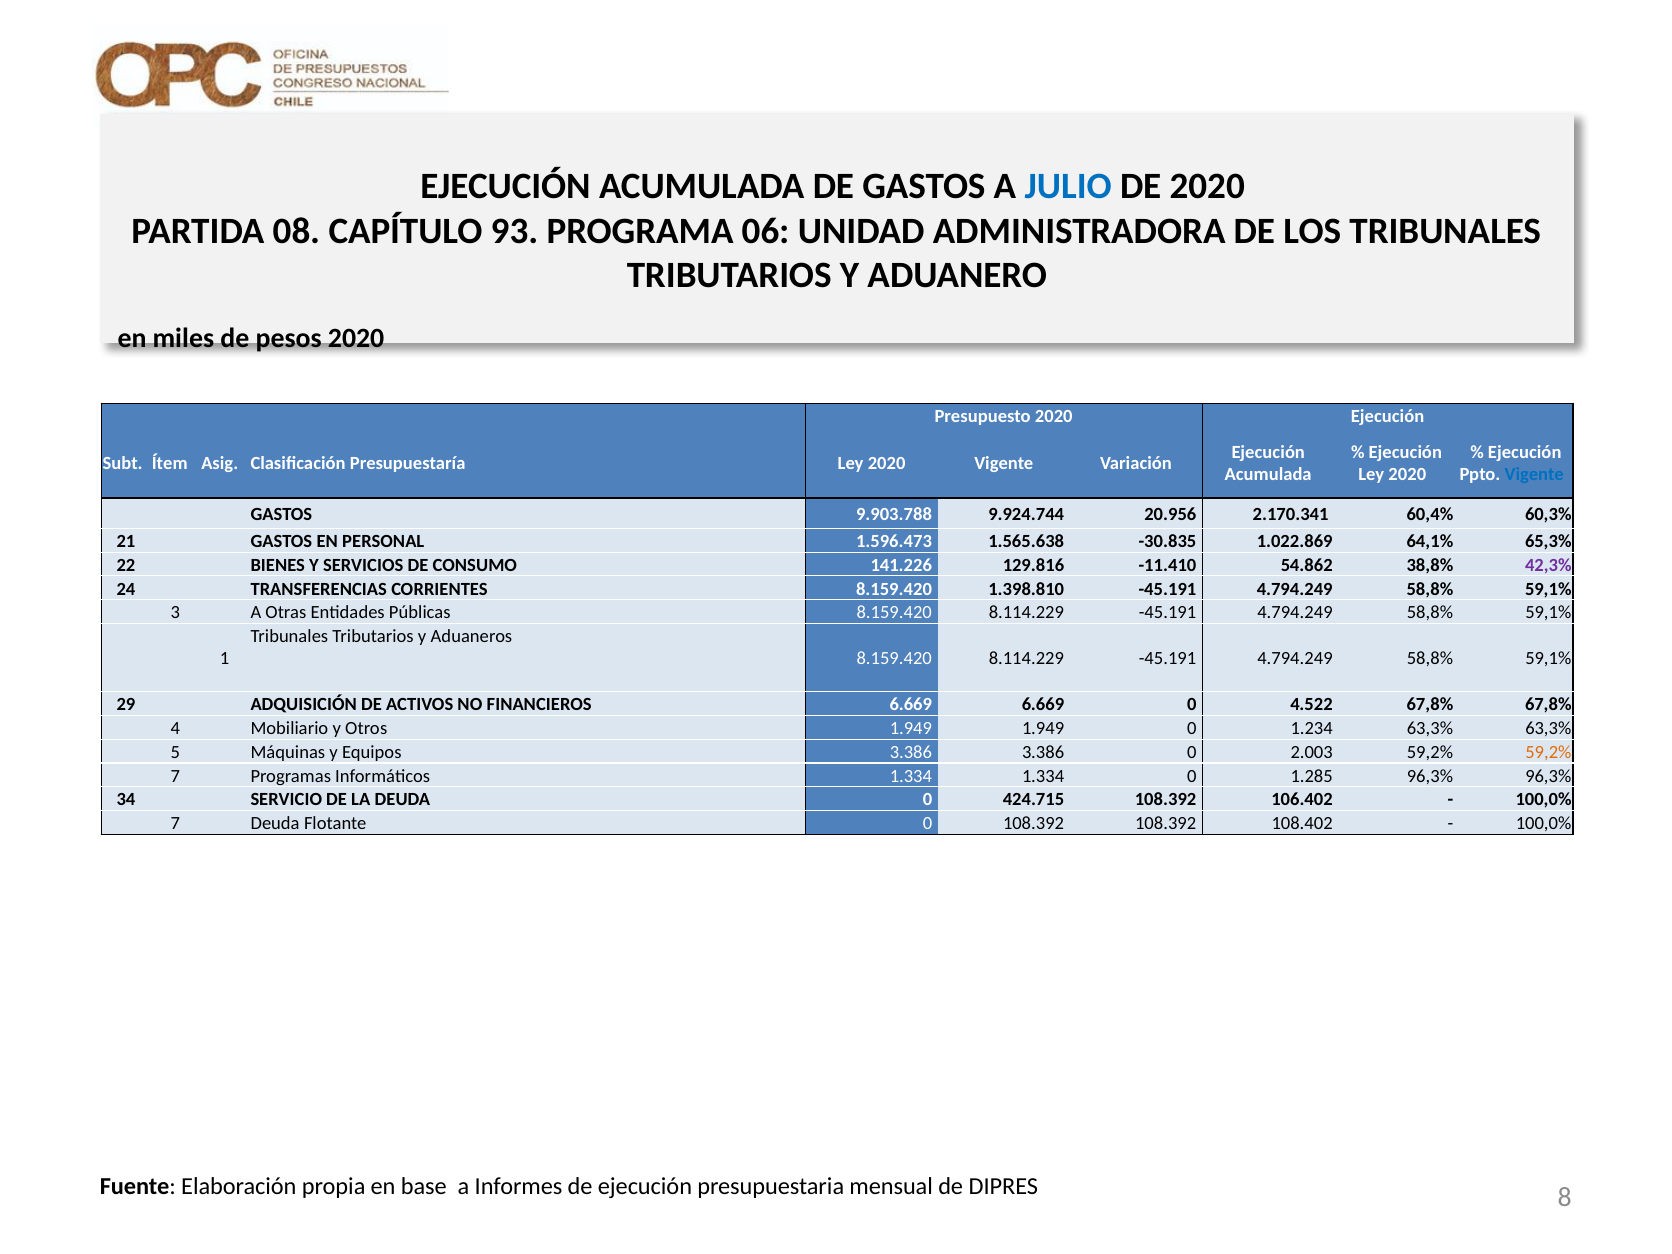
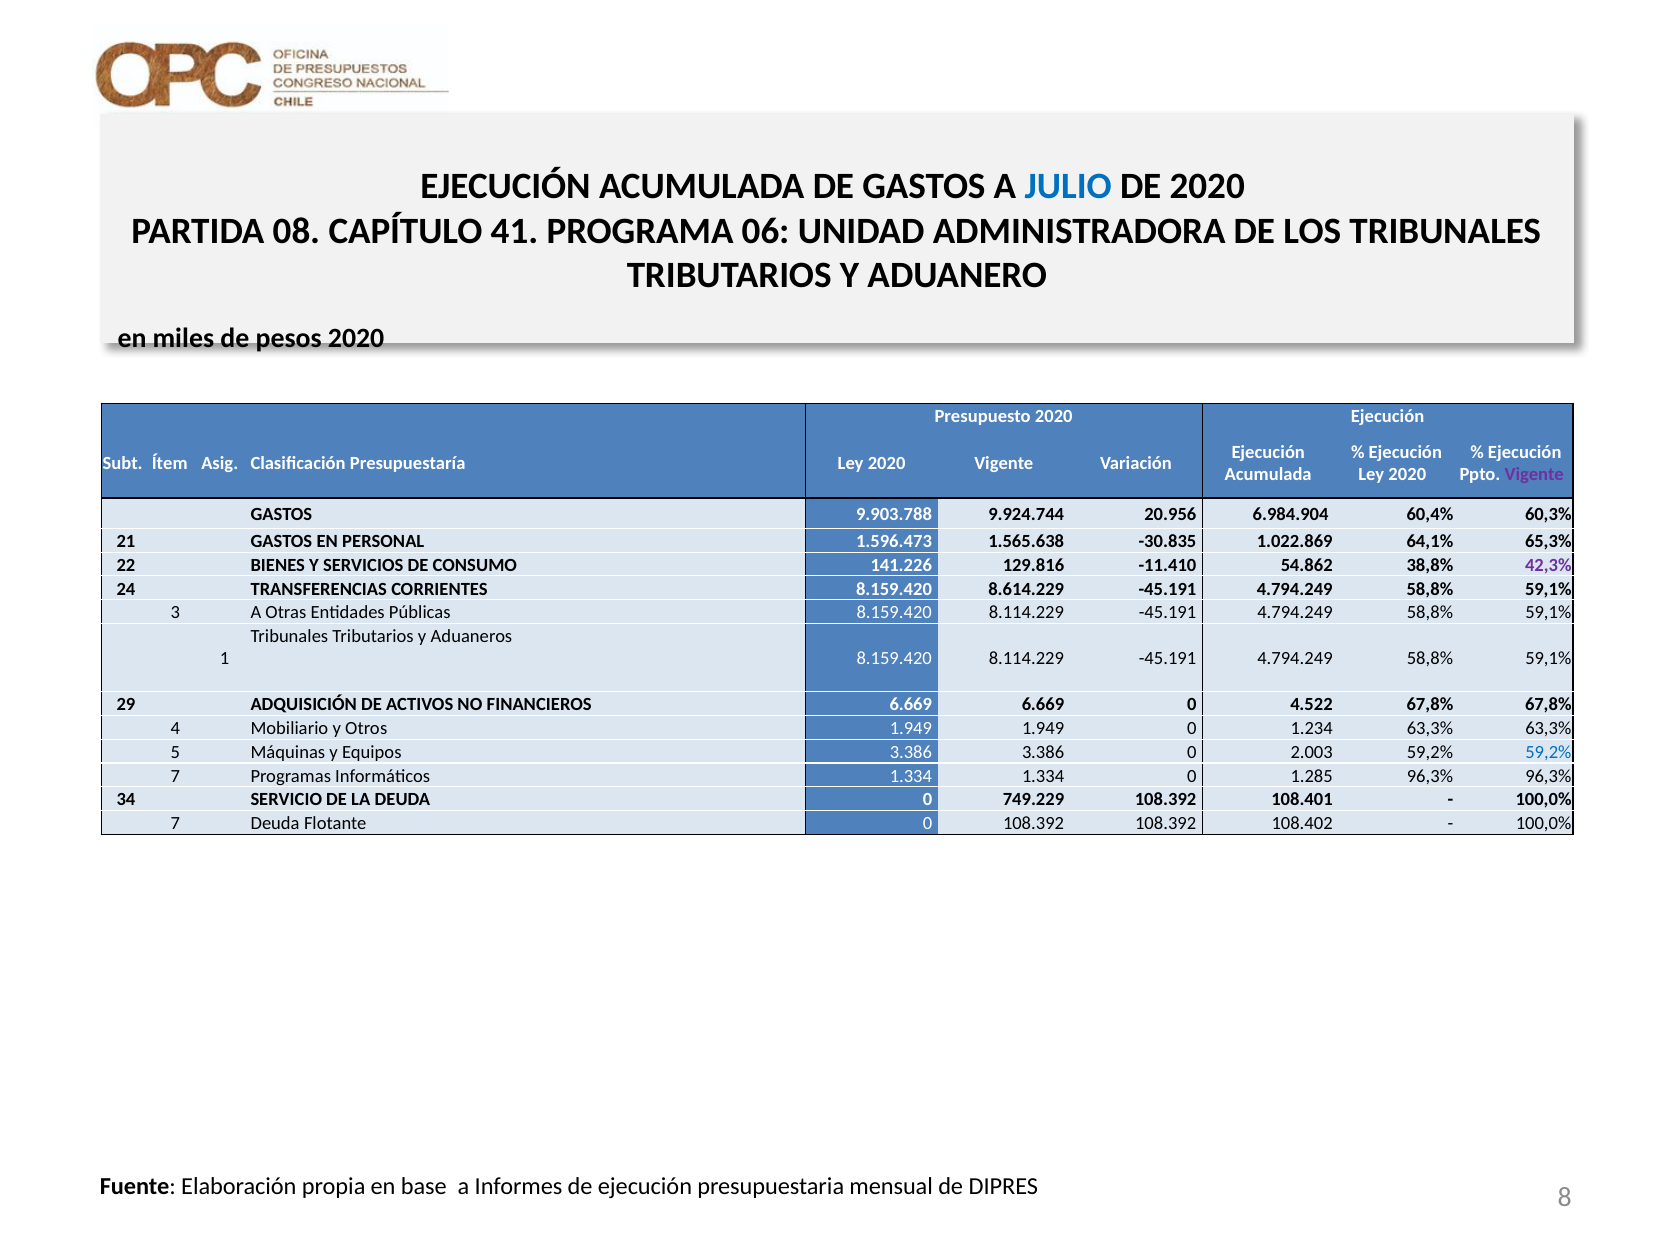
93: 93 -> 41
Vigente at (1534, 475) colour: blue -> purple
2.170.341: 2.170.341 -> 6.984.904
1.398.810: 1.398.810 -> 8.614.229
59,2% at (1548, 752) colour: orange -> blue
424.715: 424.715 -> 749.229
106.402: 106.402 -> 108.401
